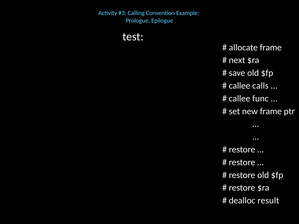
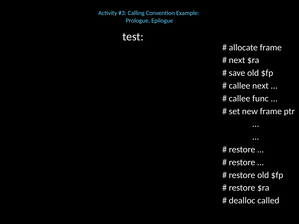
callee calls: calls -> next
result: result -> called
